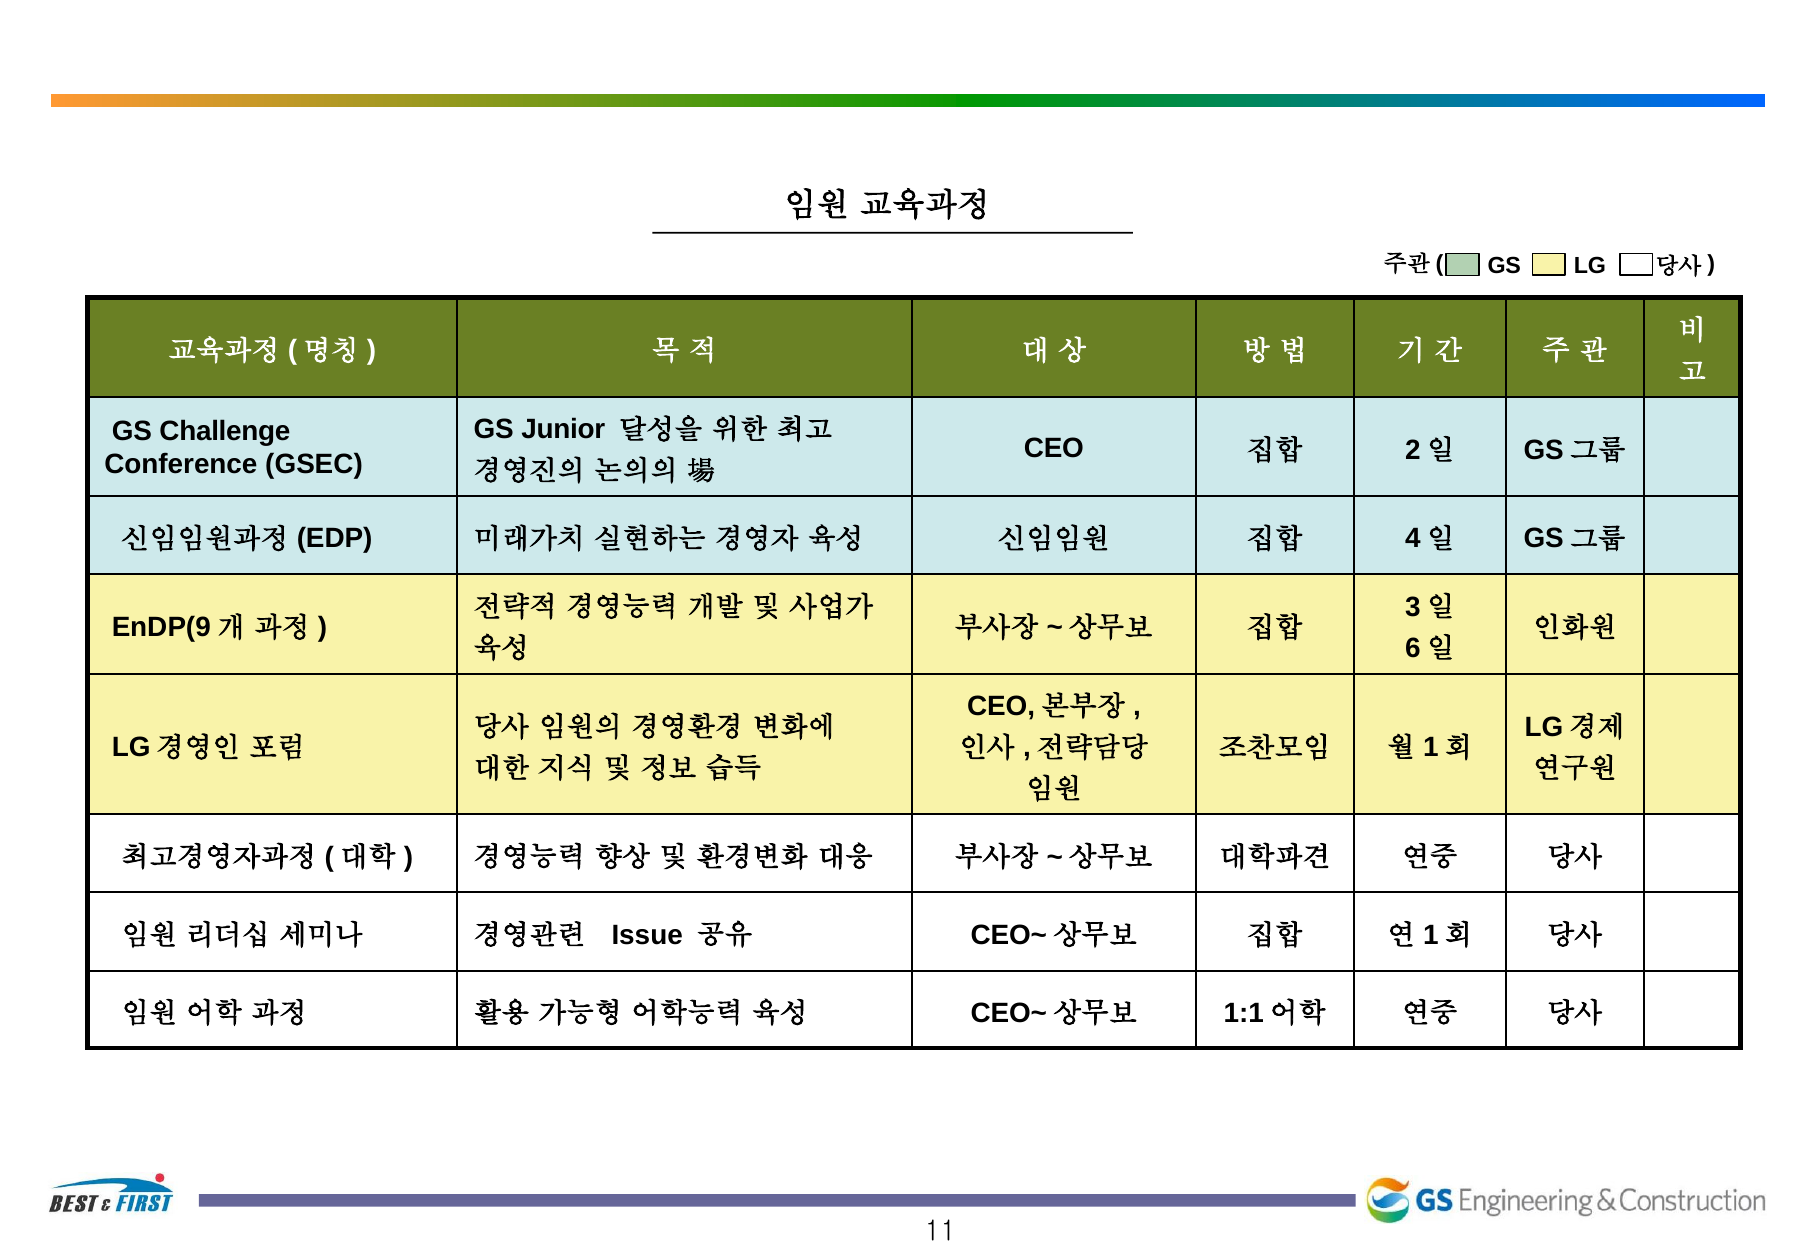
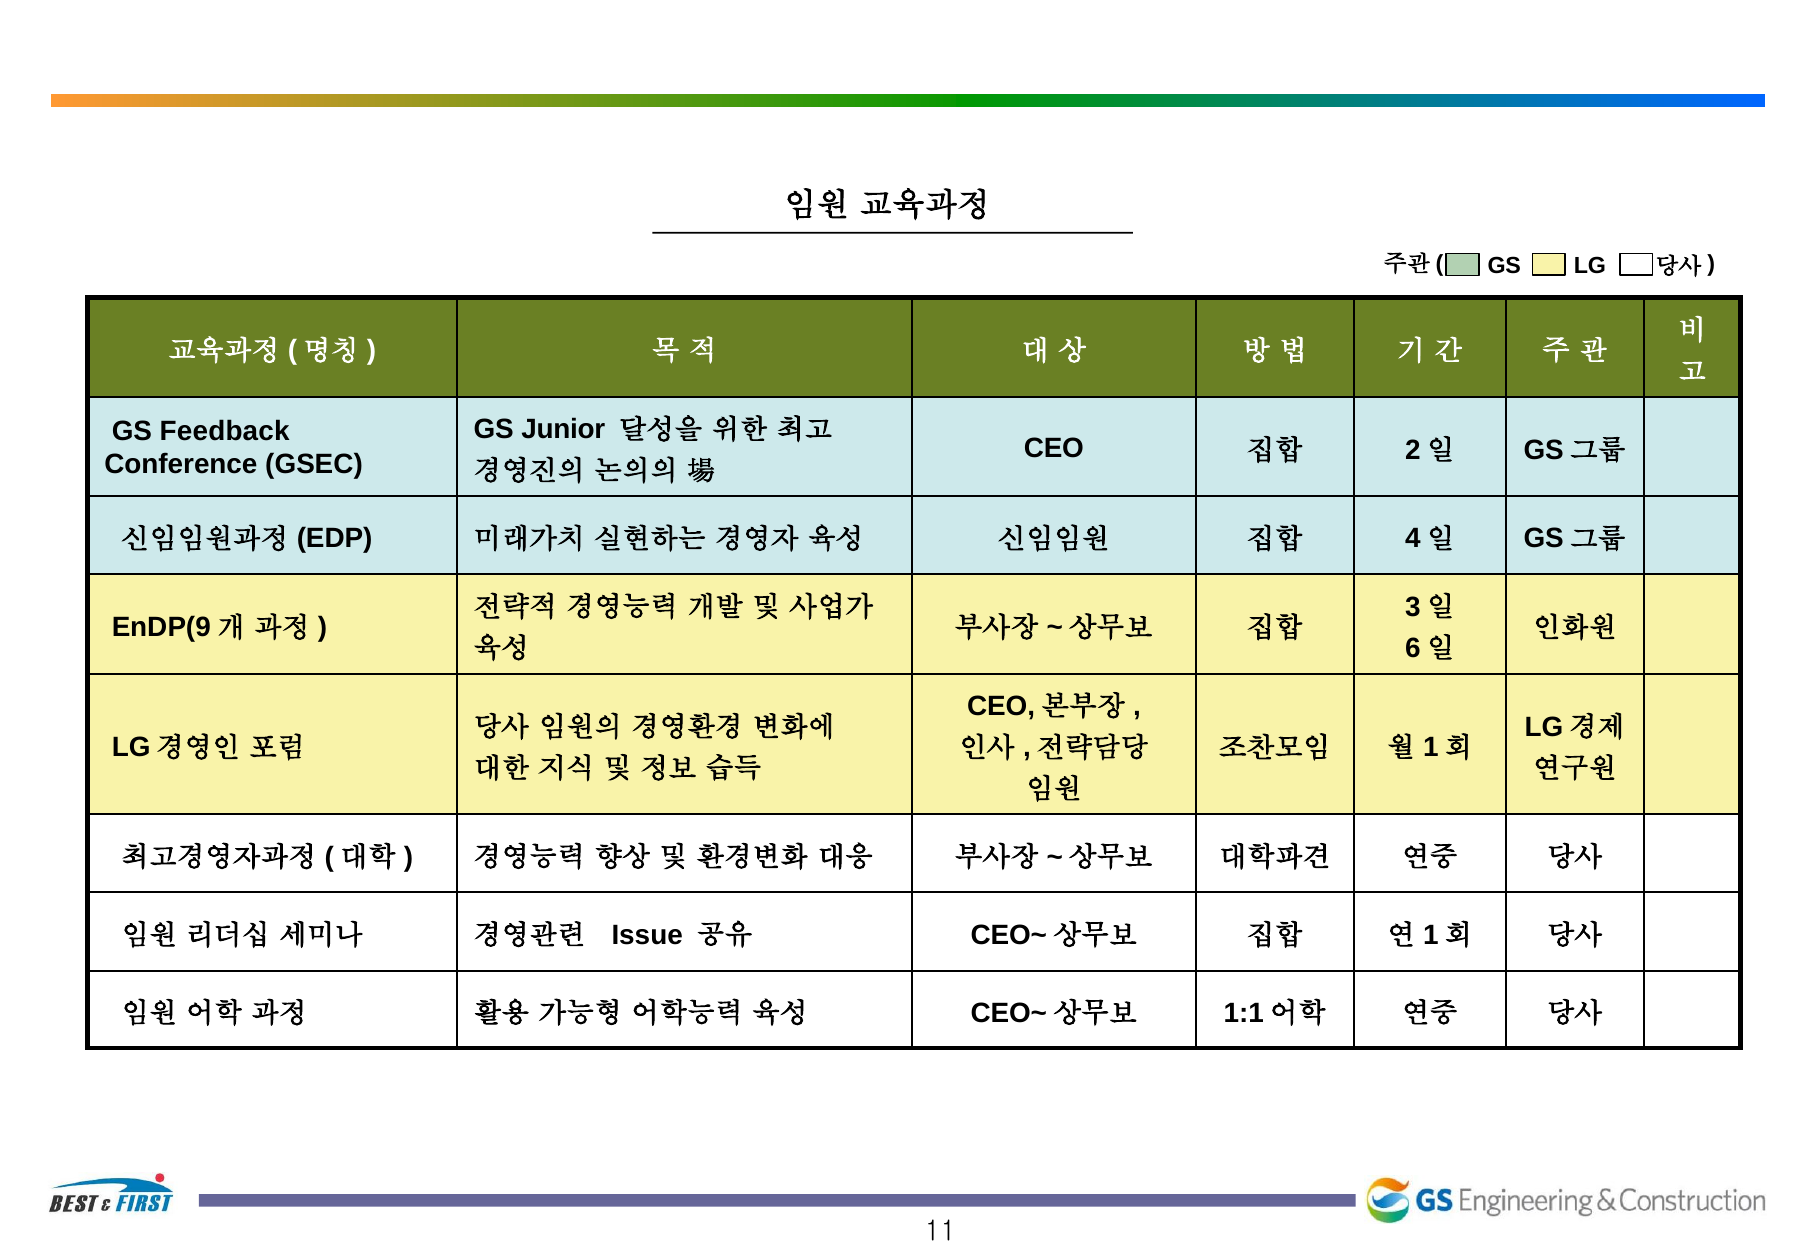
Challenge: Challenge -> Feedback
